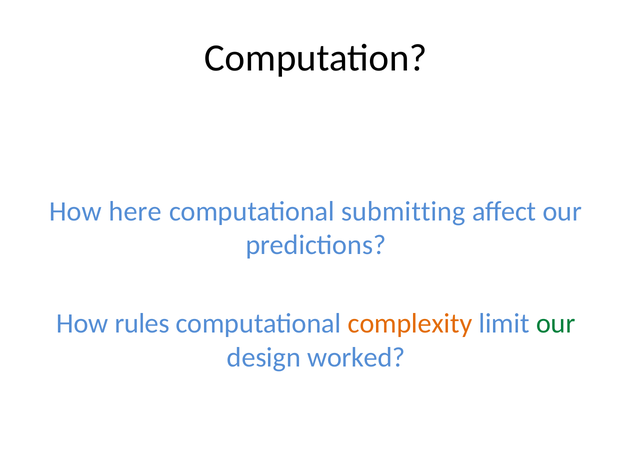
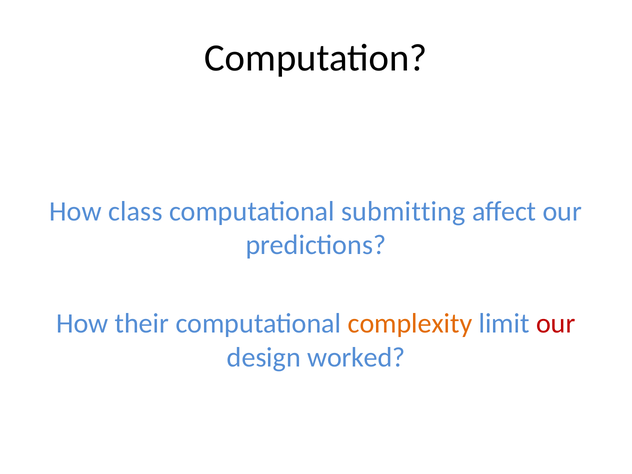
here: here -> class
rules: rules -> their
our at (556, 324) colour: green -> red
